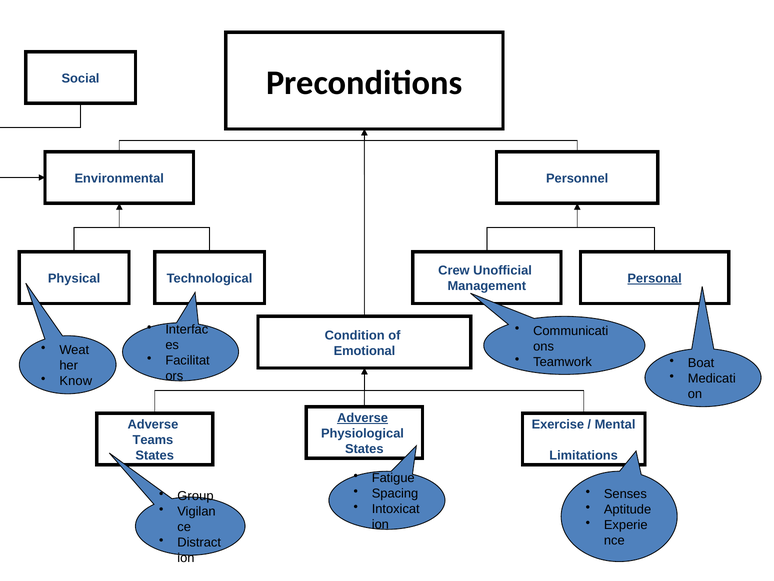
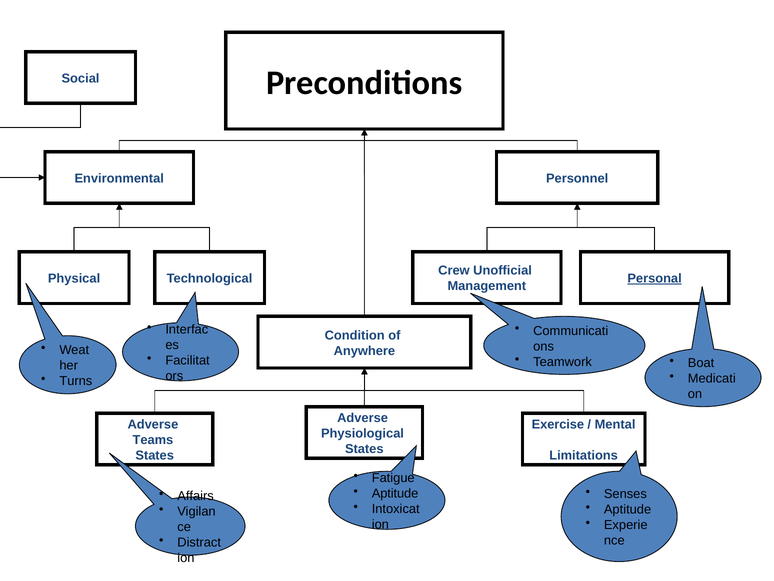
Emotional: Emotional -> Anywhere
Know: Know -> Turns
Adverse at (363, 418) underline: present -> none
Spacing at (395, 493): Spacing -> Aptitude
Group: Group -> Affairs
